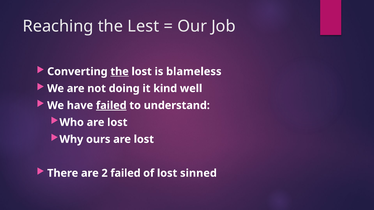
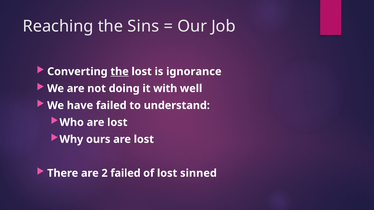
Lest: Lest -> Sins
blameless: blameless -> ignorance
kind: kind -> with
failed at (111, 106) underline: present -> none
